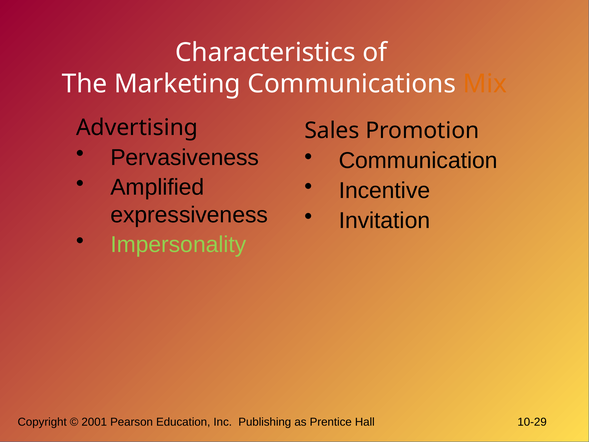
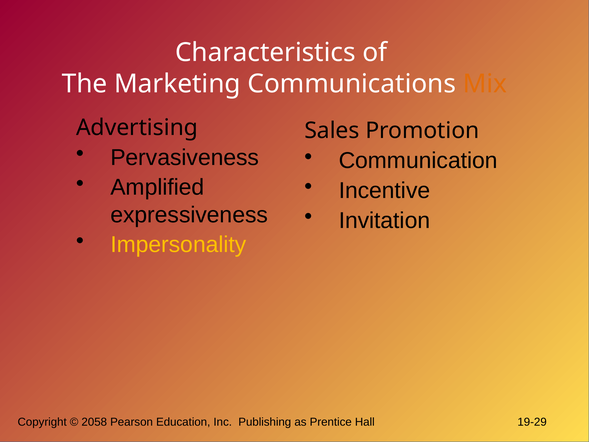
Impersonality colour: light green -> yellow
2001: 2001 -> 2058
10-29: 10-29 -> 19-29
